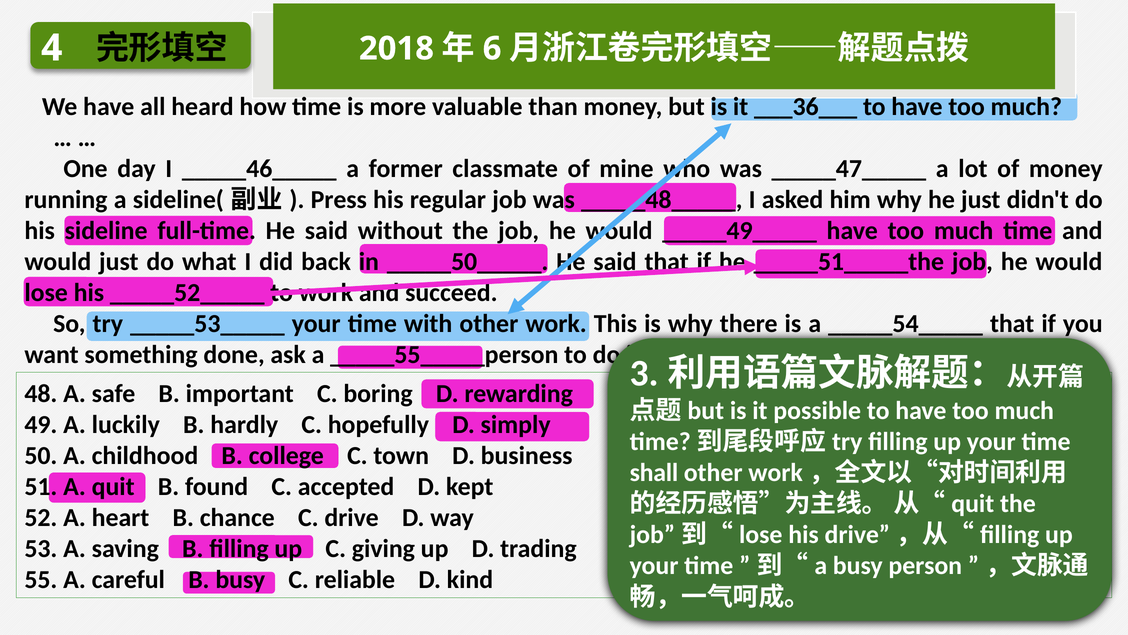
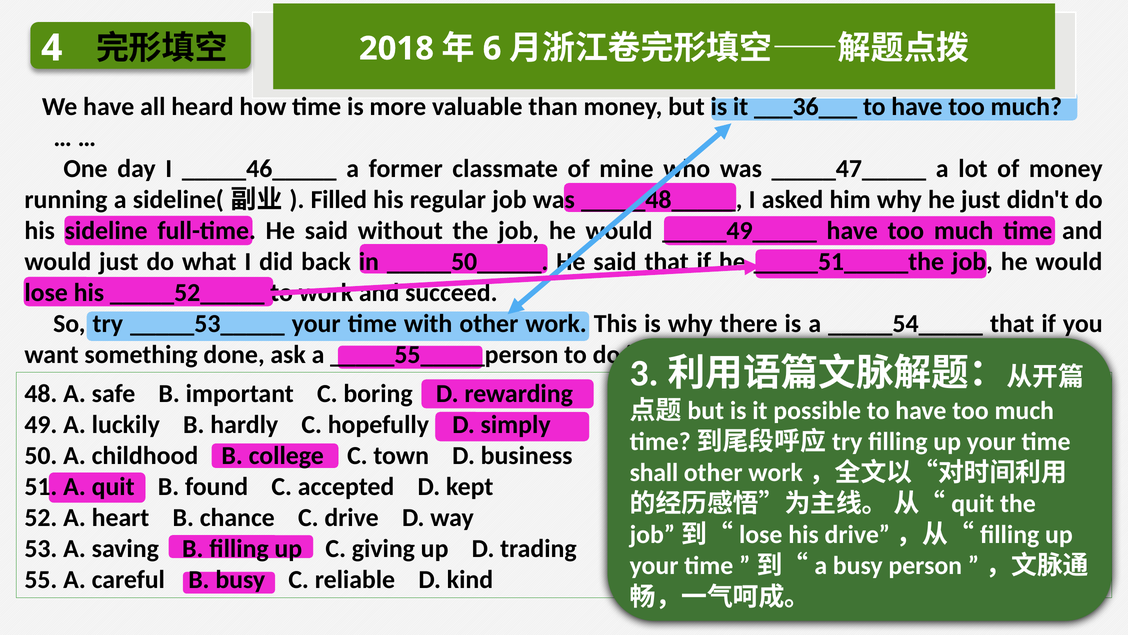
Press: Press -> Filled
